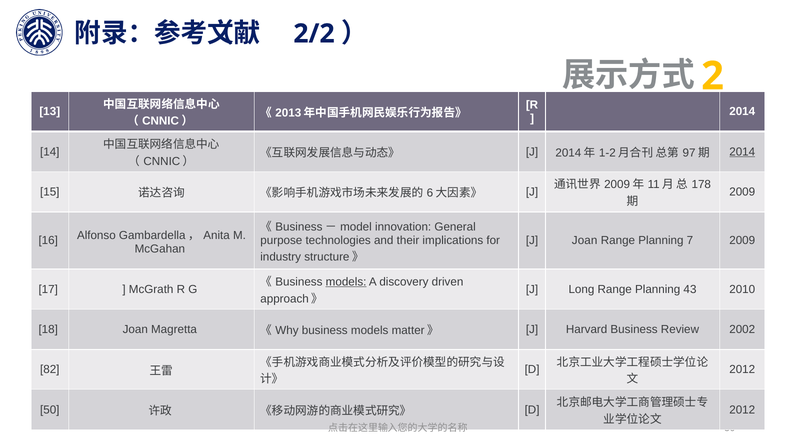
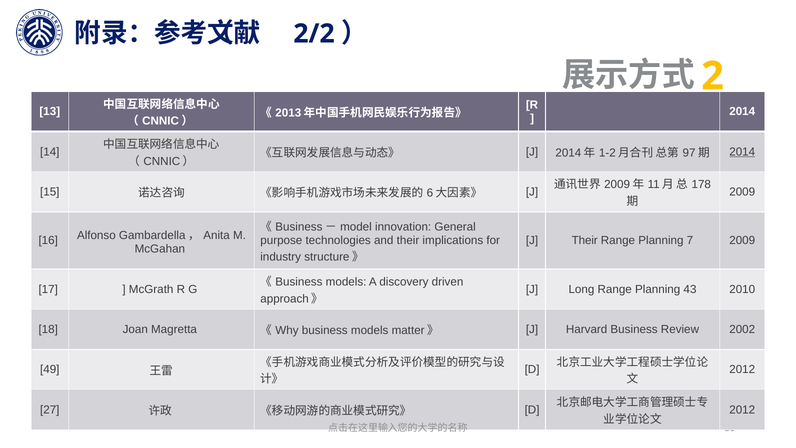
J Joan: Joan -> Their
models at (346, 282) underline: present -> none
82: 82 -> 49
50: 50 -> 27
